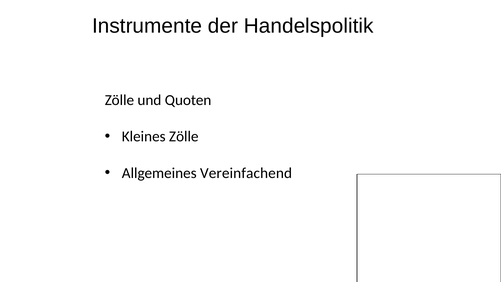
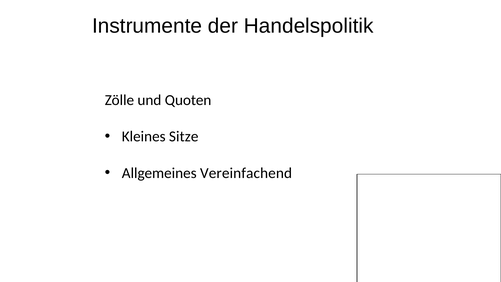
Kleines Zölle: Zölle -> Sitze
